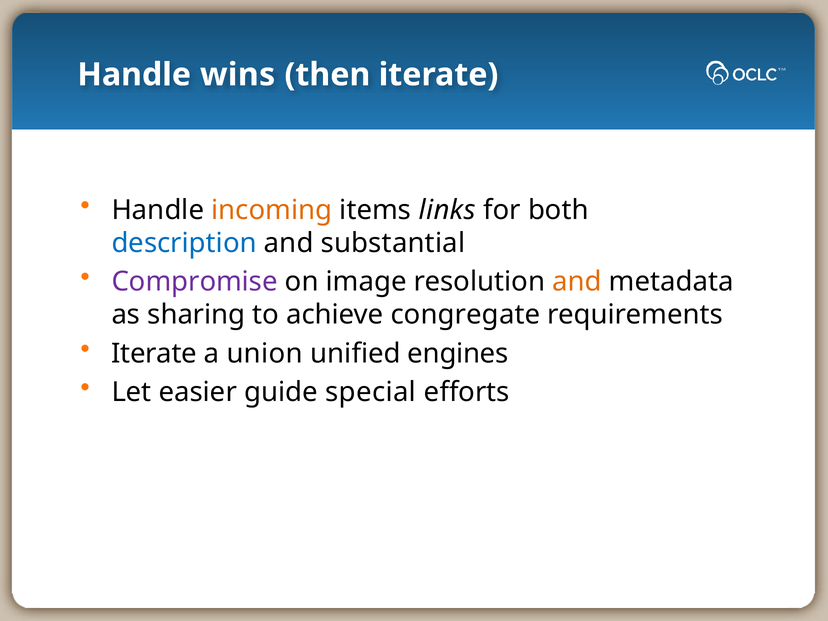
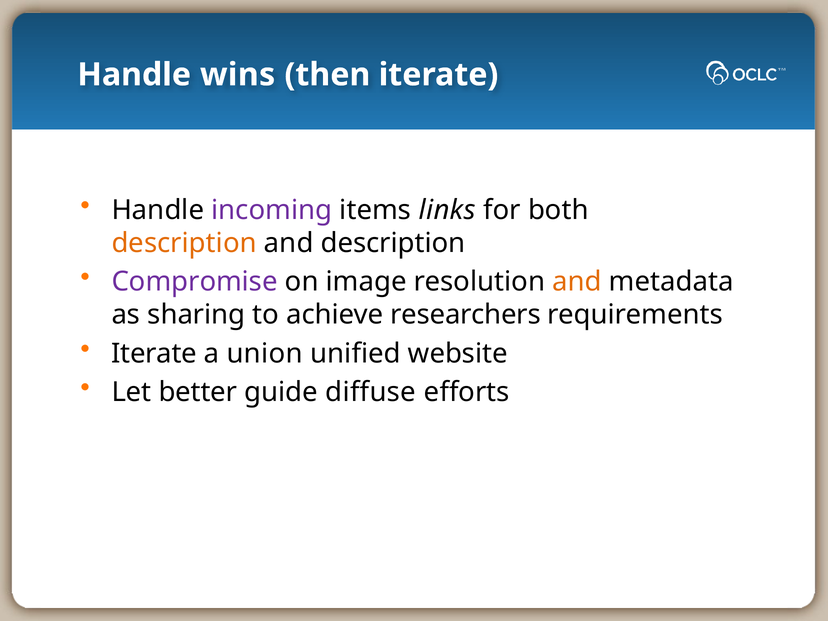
incoming colour: orange -> purple
description at (184, 243) colour: blue -> orange
and substantial: substantial -> description
congregate: congregate -> researchers
engines: engines -> website
easier: easier -> better
special: special -> diffuse
